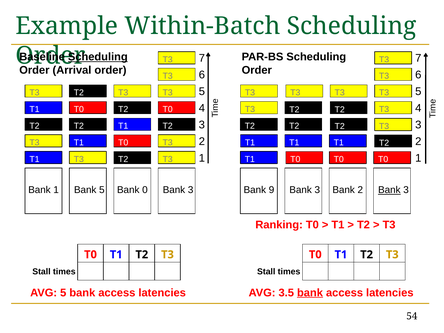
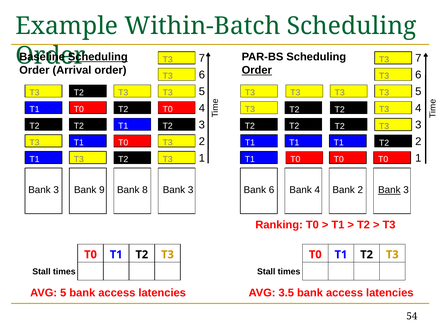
Order at (257, 70) underline: none -> present
1 at (56, 190): 1 -> 3
Bank 5: 5 -> 9
0: 0 -> 8
Bank 9: 9 -> 6
3 at (317, 190): 3 -> 4
bank at (310, 293) underline: present -> none
